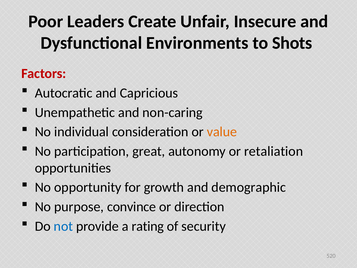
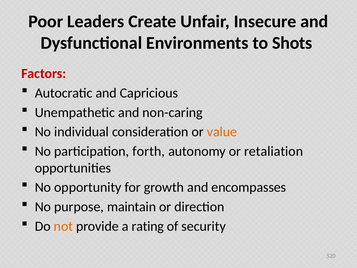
great: great -> forth
demographic: demographic -> encompasses
convince: convince -> maintain
not colour: blue -> orange
